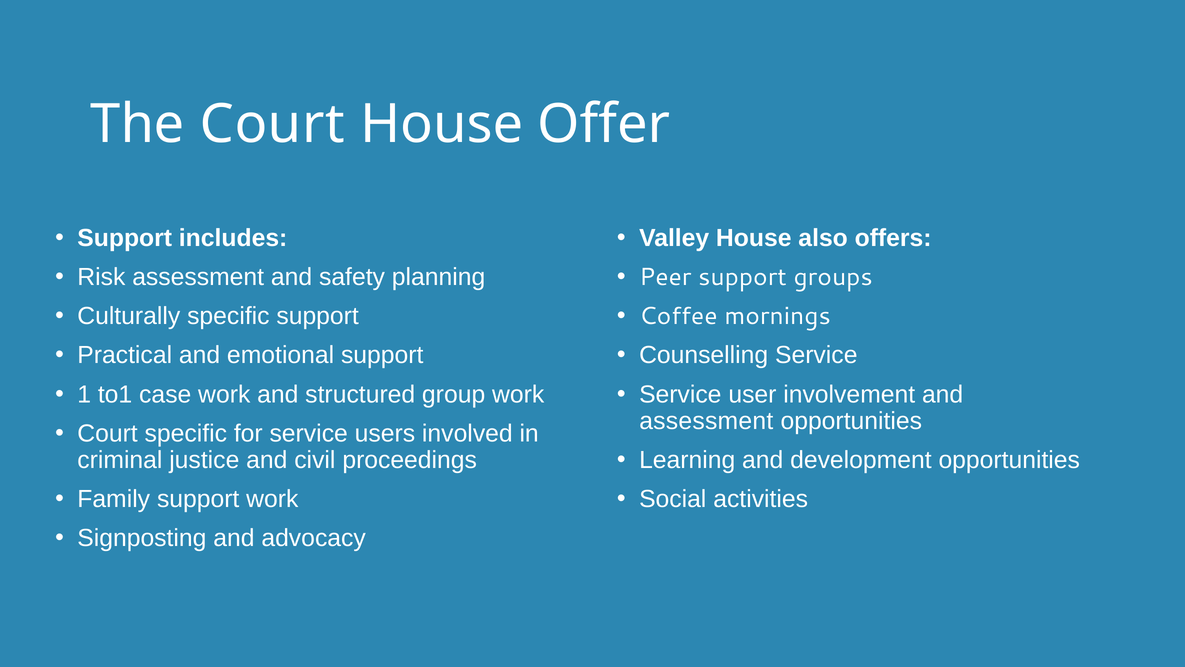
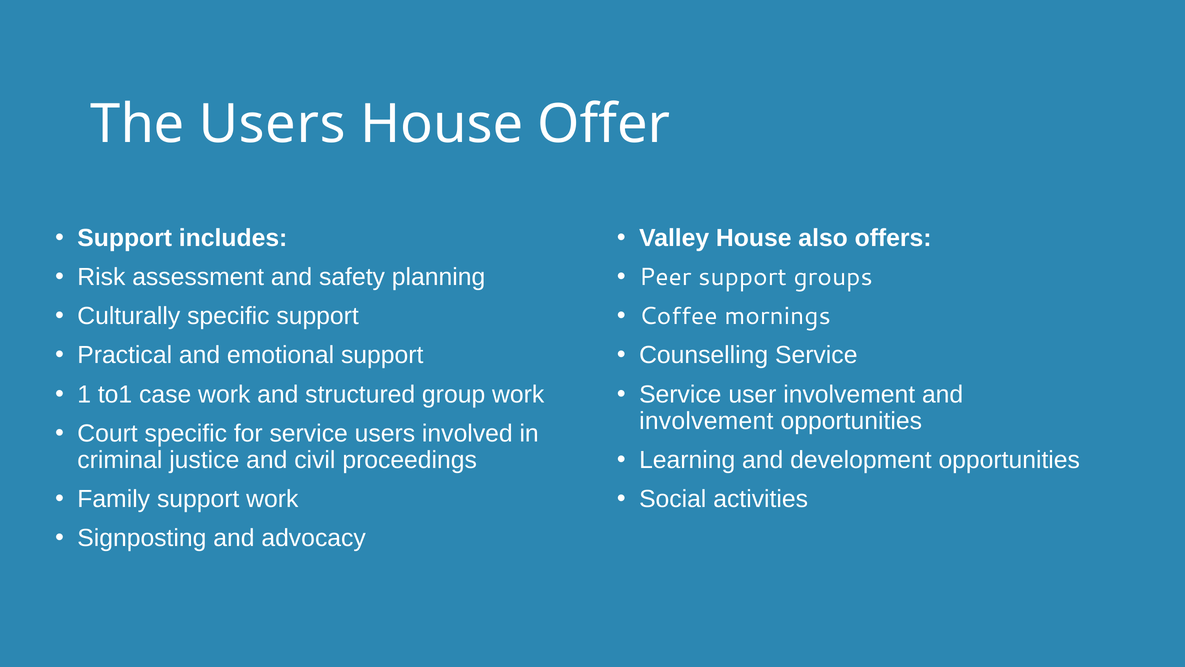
The Court: Court -> Users
assessment at (706, 421): assessment -> involvement
